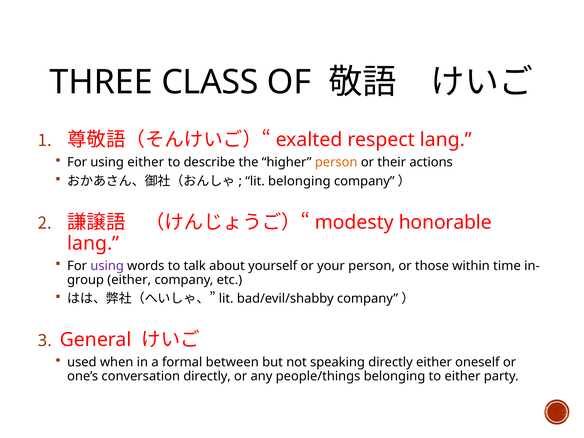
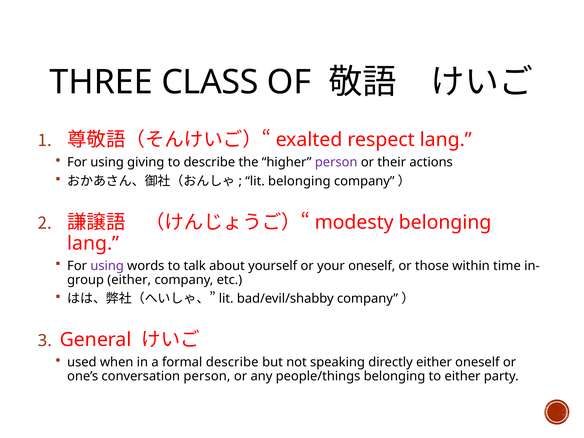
using either: either -> giving
person at (336, 162) colour: orange -> purple
honorable at (445, 222): honorable -> belonging
your person: person -> oneself
formal between: between -> describe
conversation directly: directly -> person
